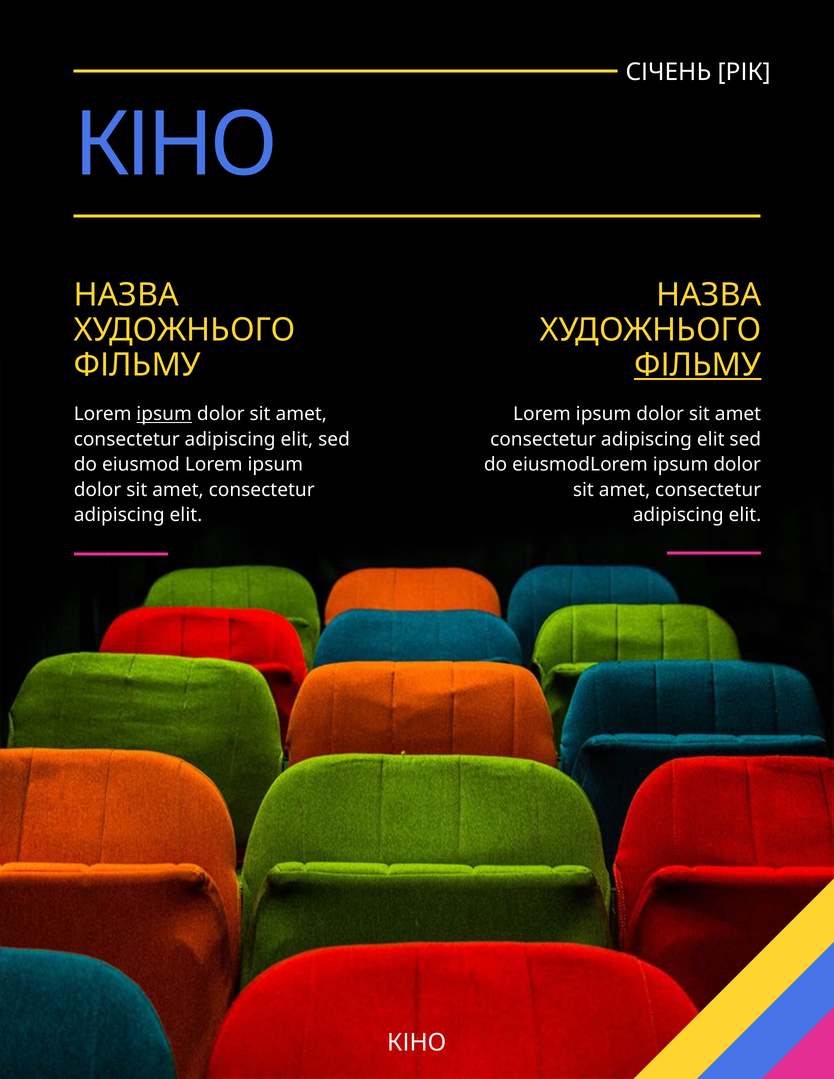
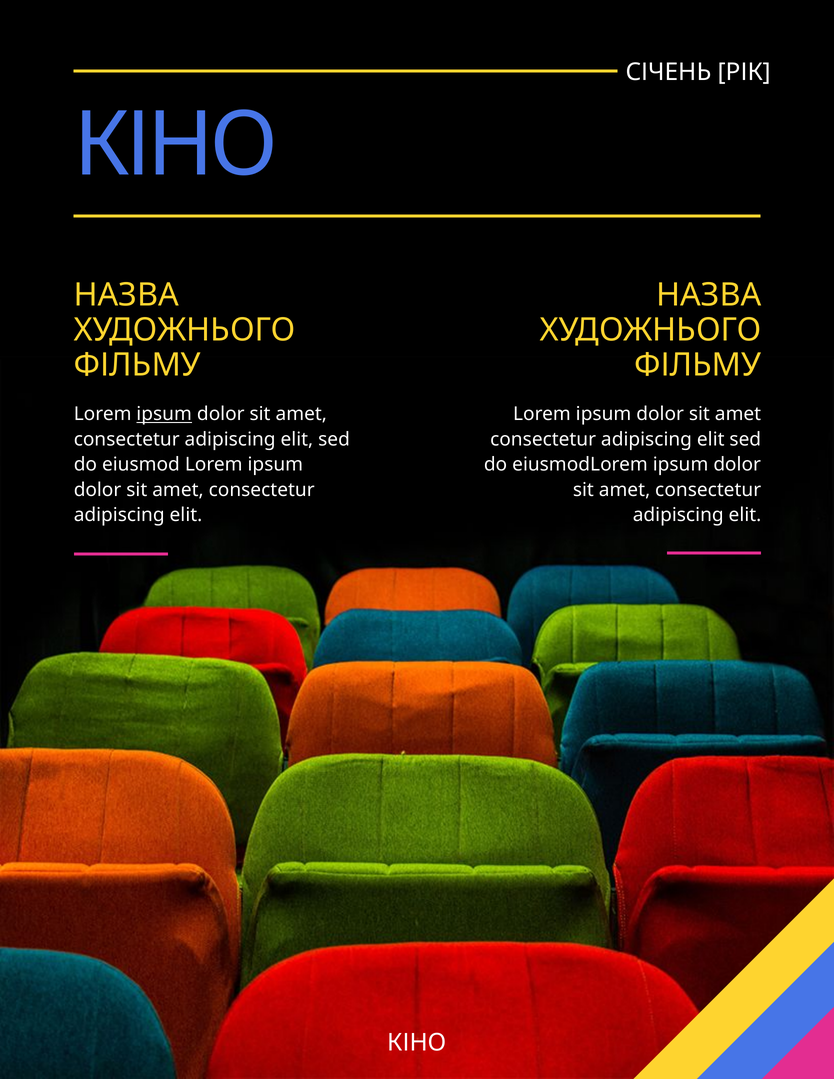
ФІЛЬМУ at (698, 365) underline: present -> none
